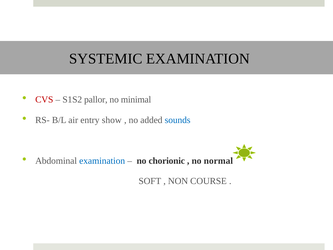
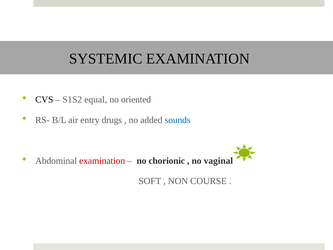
CVS colour: red -> black
pallor: pallor -> equal
minimal: minimal -> oriented
show: show -> drugs
examination at (102, 161) colour: blue -> red
normal: normal -> vaginal
